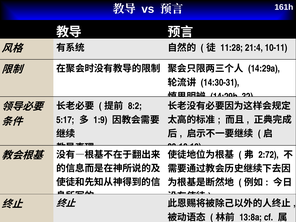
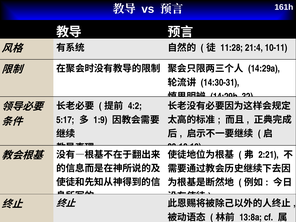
8:2: 8:2 -> 4:2
2:72: 2:72 -> 2:21
